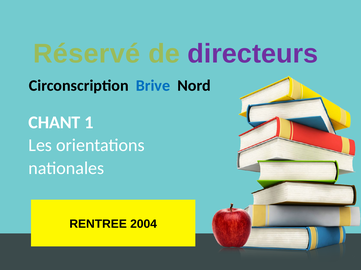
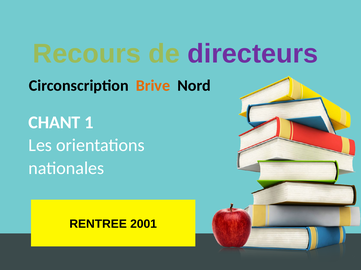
Réservé: Réservé -> Recours
Brive colour: blue -> orange
2004: 2004 -> 2001
